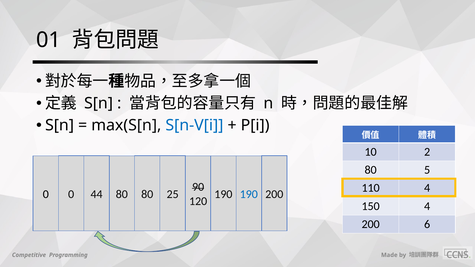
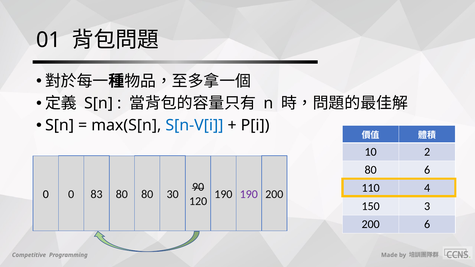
80 5: 5 -> 6
44: 44 -> 83
25: 25 -> 30
190 at (249, 194) colour: blue -> purple
150 4: 4 -> 3
